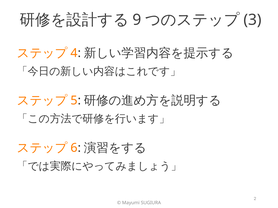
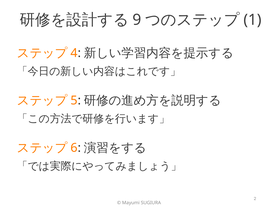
3: 3 -> 1
